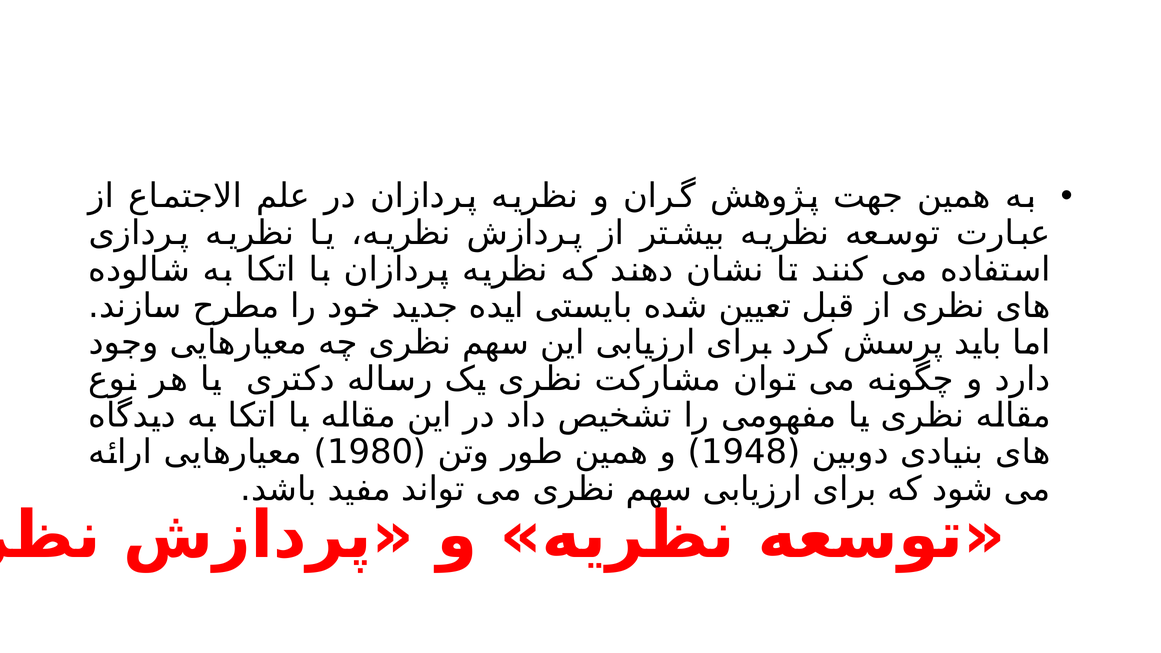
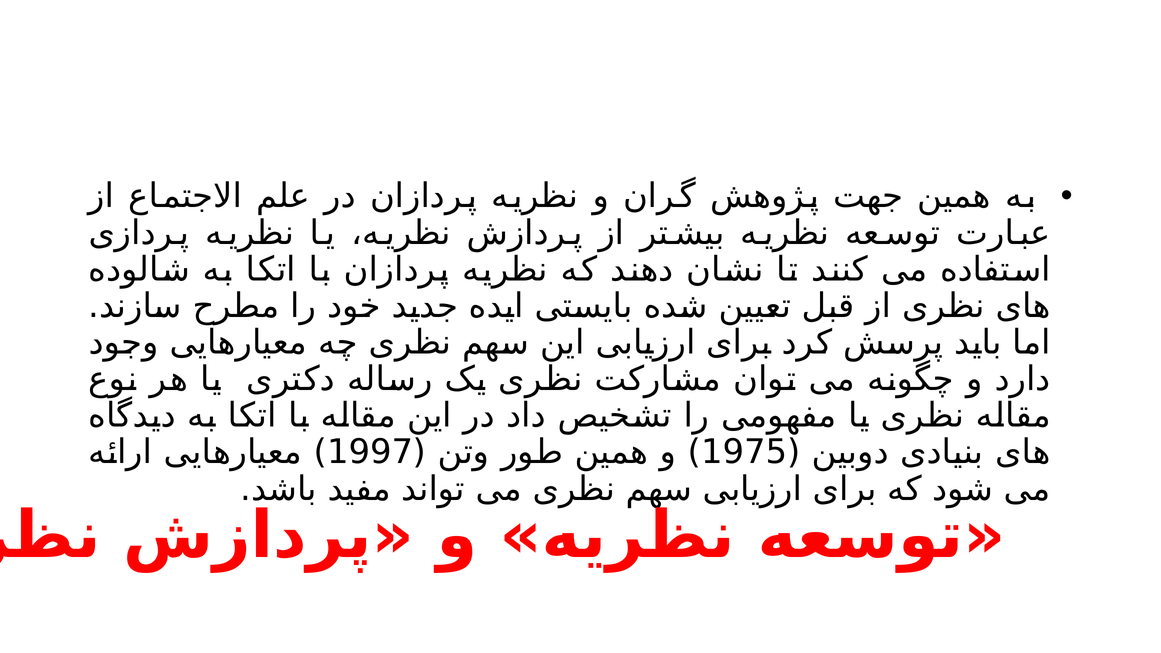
1980: 1980 -> 1997
1948: 1948 -> 1975
